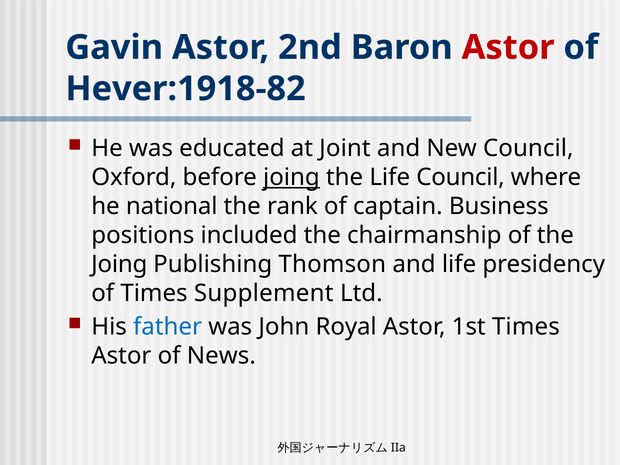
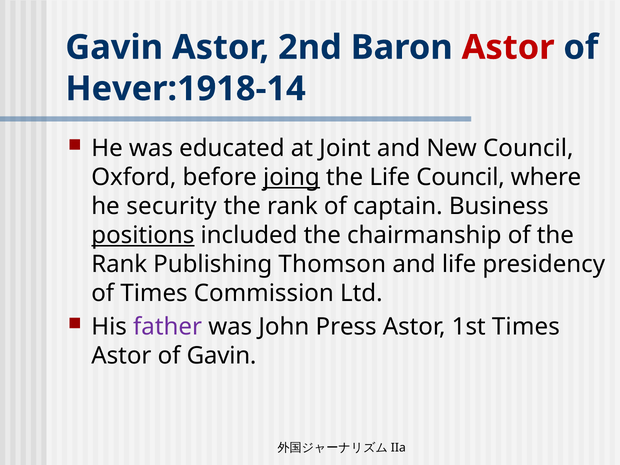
Hever:1918-82: Hever:1918-82 -> Hever:1918-14
national: national -> security
positions underline: none -> present
Joing at (119, 264): Joing -> Rank
Supplement: Supplement -> Commission
father colour: blue -> purple
Royal: Royal -> Press
of News: News -> Gavin
